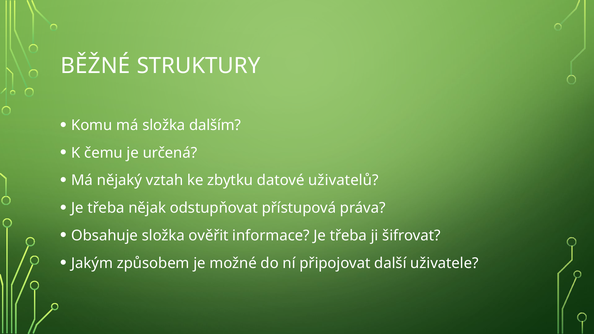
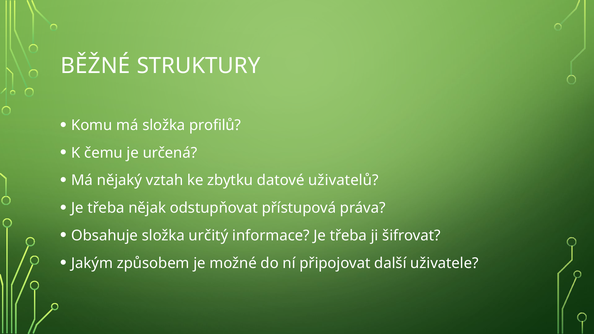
dalším: dalším -> profilů
ověřit: ověřit -> určitý
